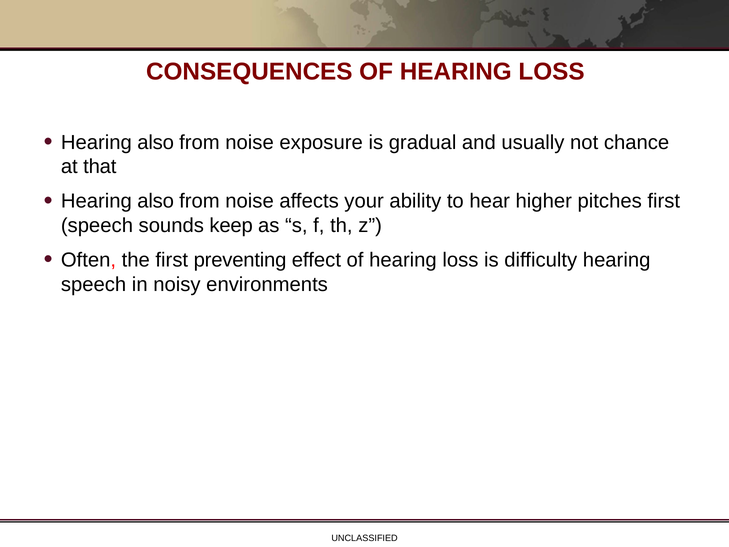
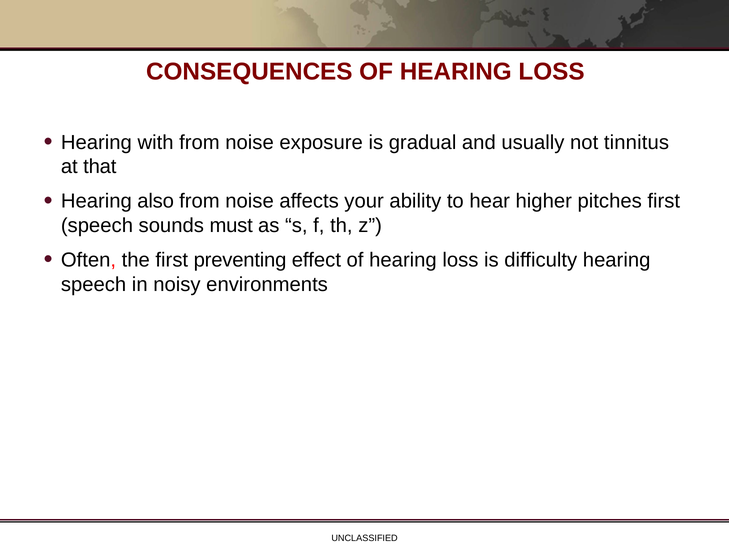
also at (156, 142): also -> with
chance: chance -> tinnitus
keep: keep -> must
